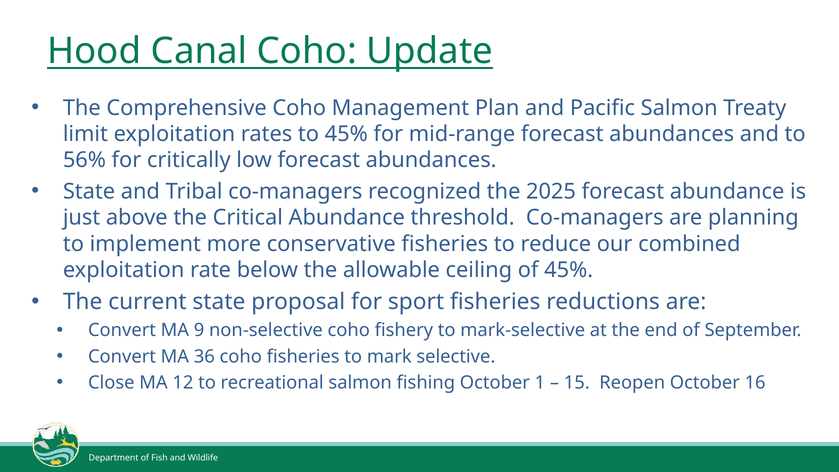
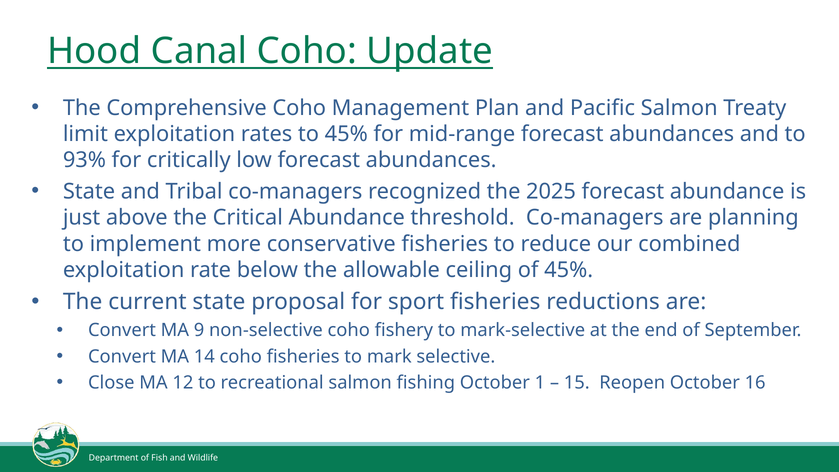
56%: 56% -> 93%
36: 36 -> 14
